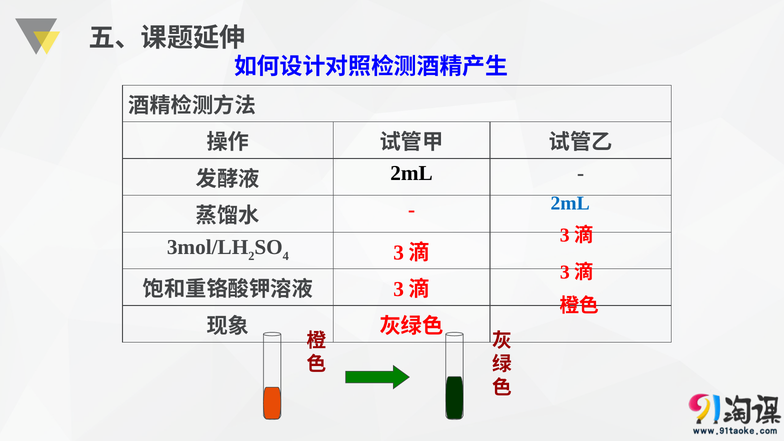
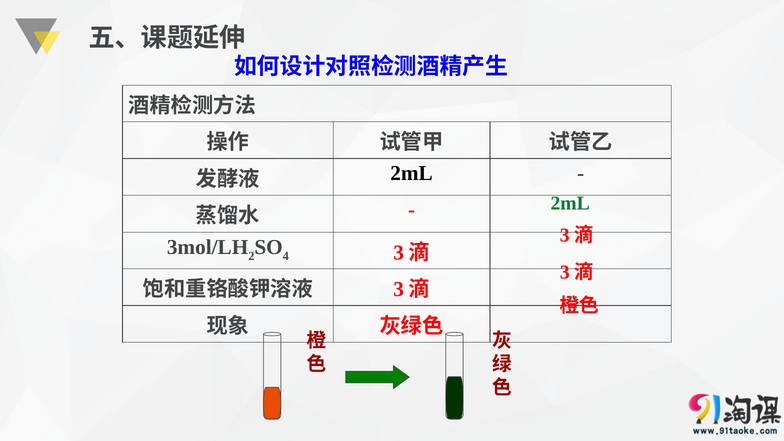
2mL at (570, 203) colour: blue -> green
